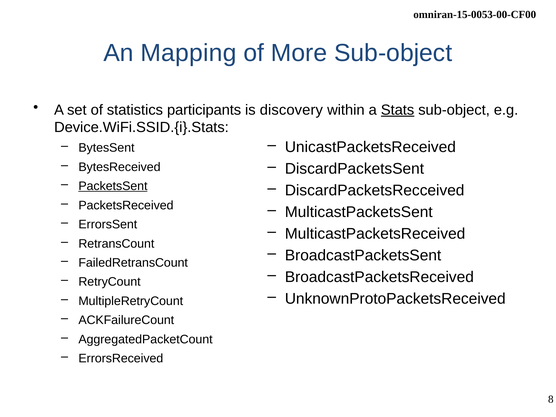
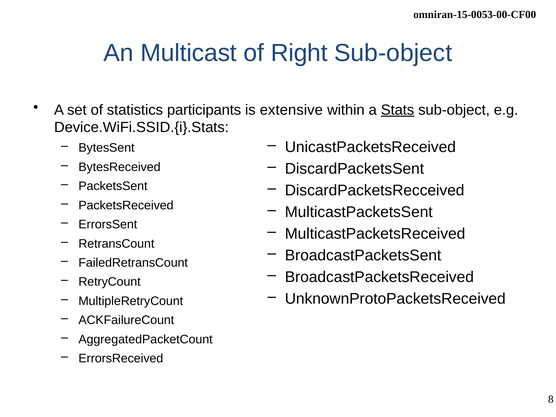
Mapping: Mapping -> Multicast
More: More -> Right
discovery: discovery -> extensive
PacketsSent underline: present -> none
